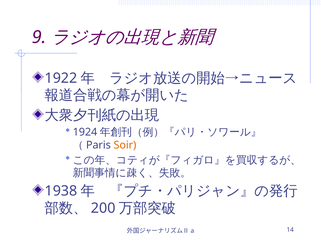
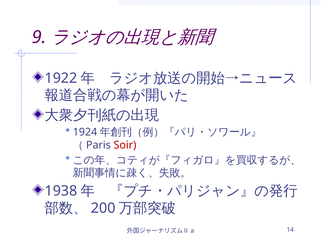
Soir colour: orange -> red
